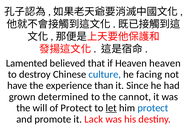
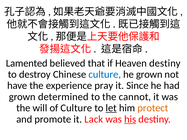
Heaven heaven: heaven -> destiny
he facing: facing -> grown
than: than -> pray
of Protect: Protect -> Culture
protect at (153, 108) colour: blue -> orange
his underline: none -> present
